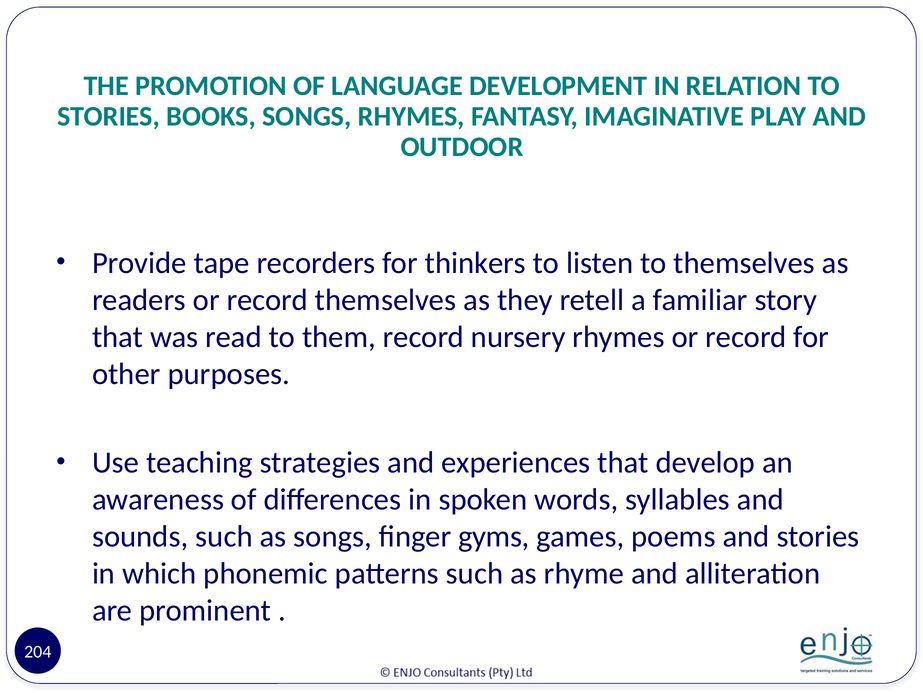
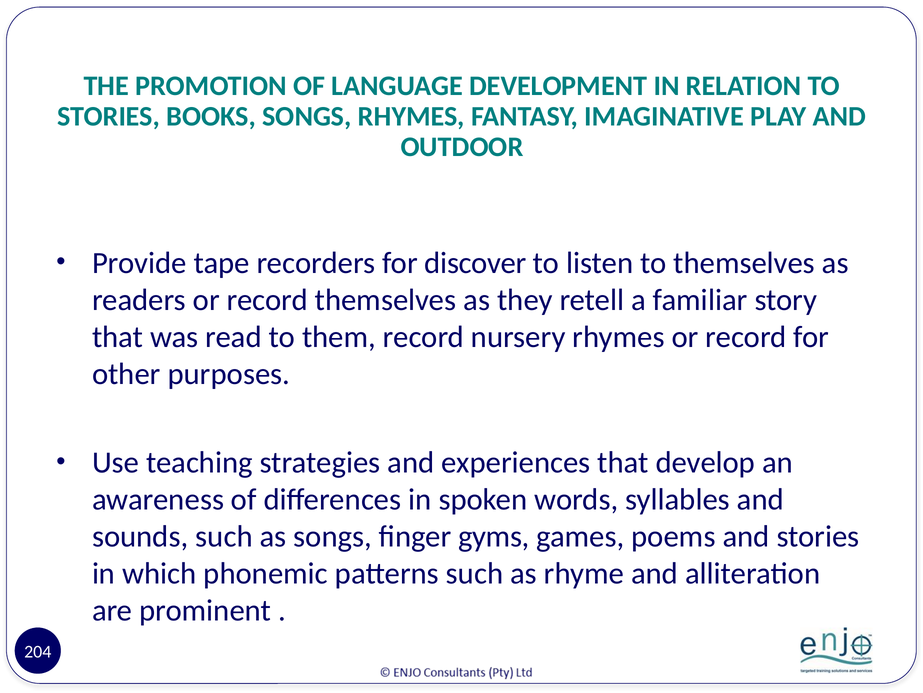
thinkers: thinkers -> discover
